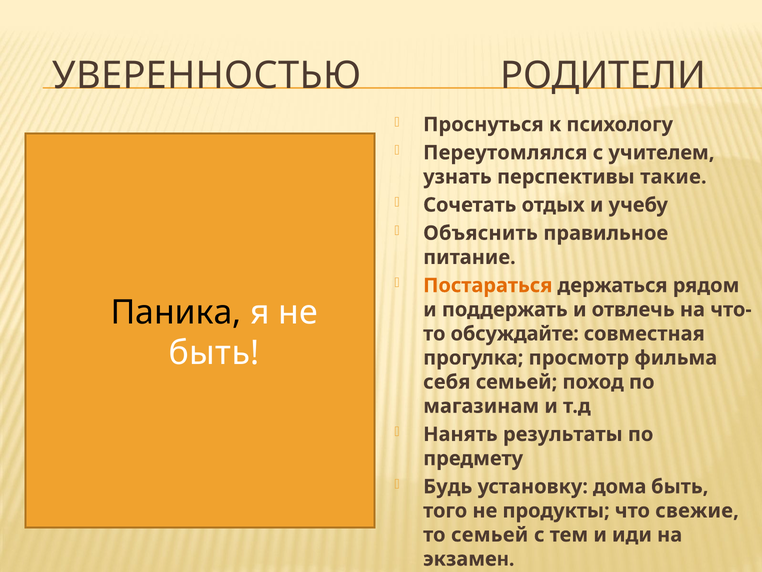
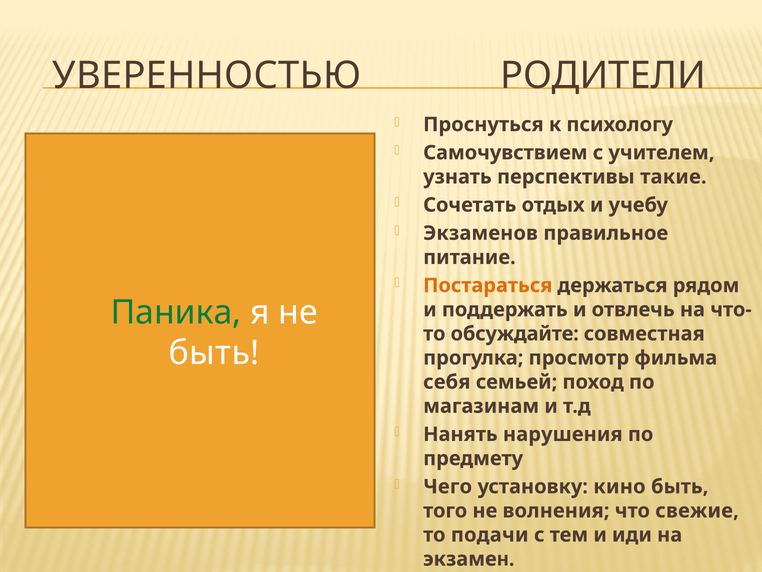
Переутомлялся: Переутомлялся -> Самочувствием
Объяснить: Объяснить -> Экзаменов
Паника colour: black -> green
результаты: результаты -> нарушения
Будь: Будь -> Чего
дома: дома -> кино
продукты: продукты -> волнения
то семьей: семьей -> подачи
